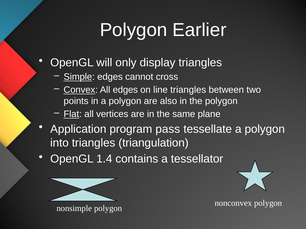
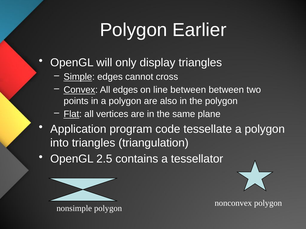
line triangles: triangles -> between
pass: pass -> code
1.4: 1.4 -> 2.5
